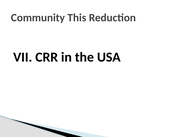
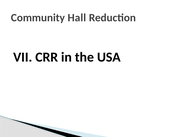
This: This -> Hall
